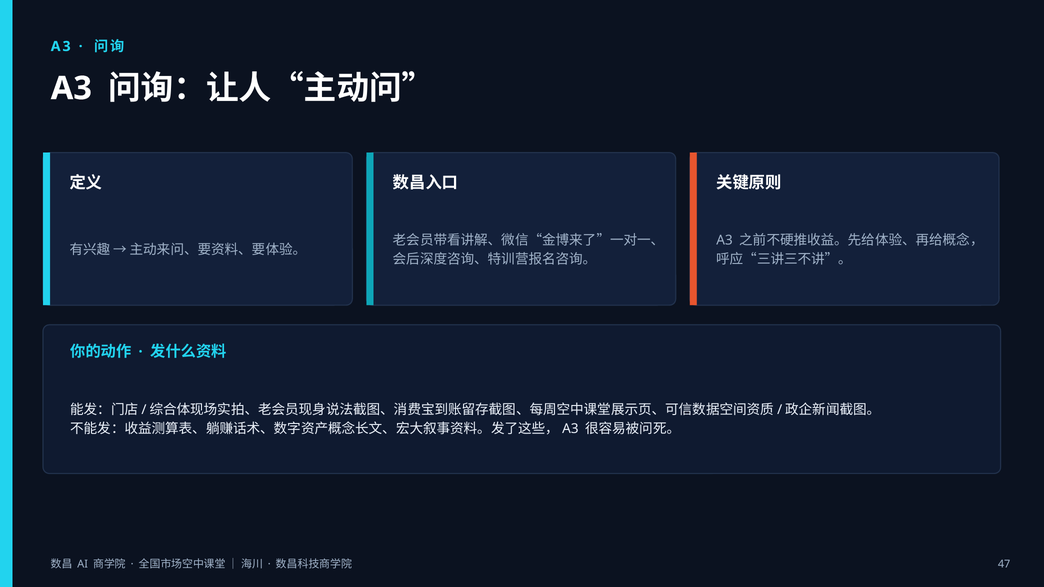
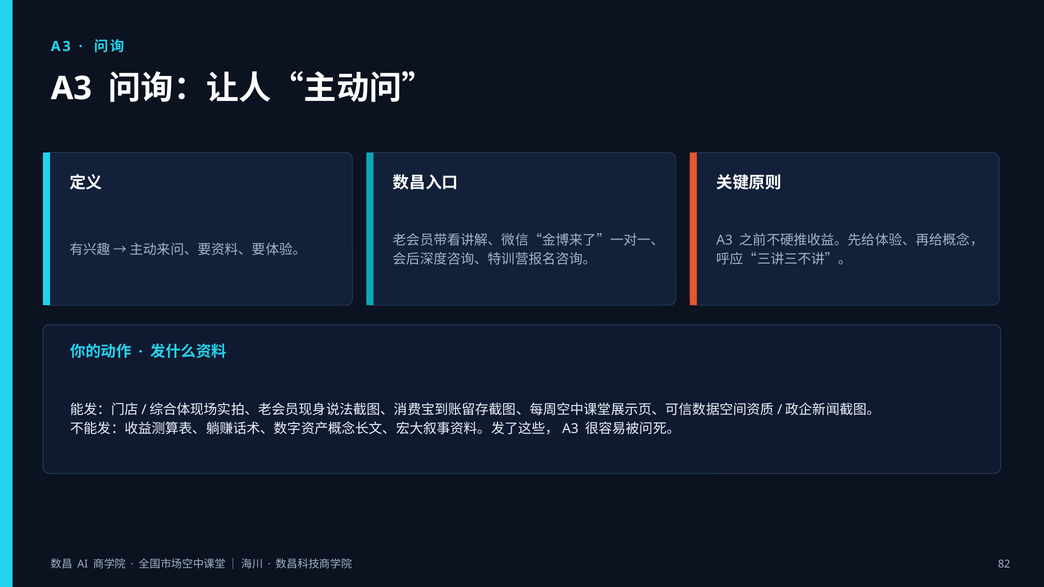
47: 47 -> 82
